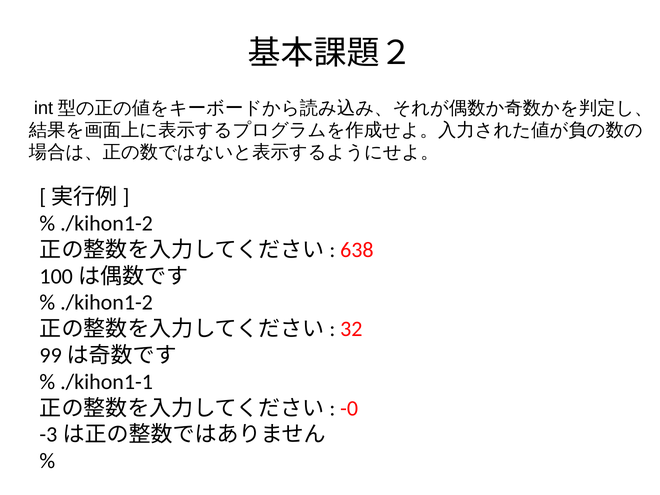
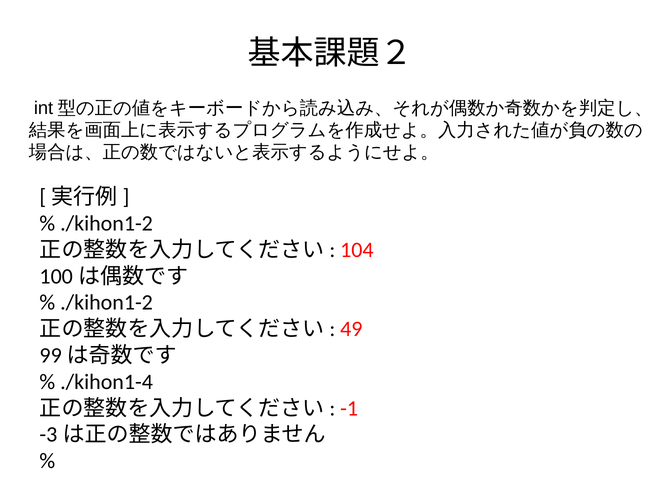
638: 638 -> 104
32: 32 -> 49
./kihon1-1: ./kihon1-1 -> ./kihon1-4
-0: -0 -> -1
